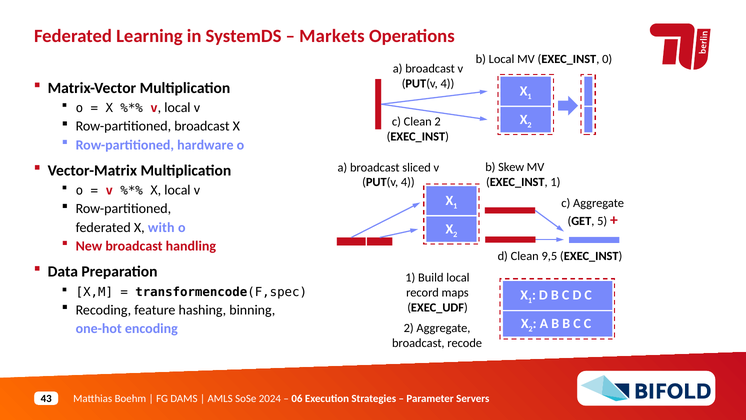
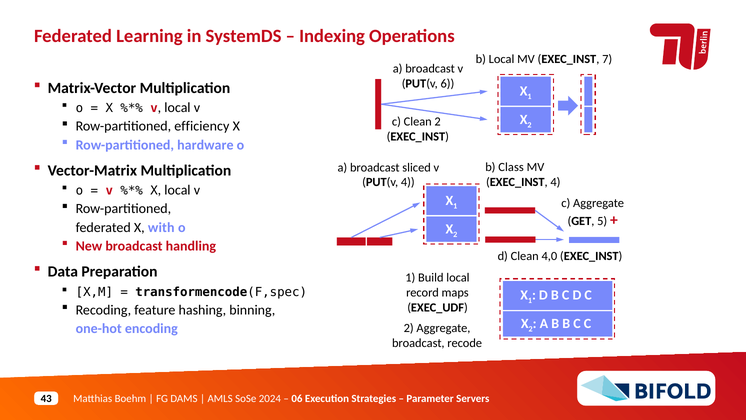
Markets: Markets -> Indexing
0: 0 -> 7
4 at (447, 84): 4 -> 6
Row-partitioned broadcast: broadcast -> efficiency
Skew: Skew -> Class
EXEC_INST 1: 1 -> 4
9,5: 9,5 -> 4,0
